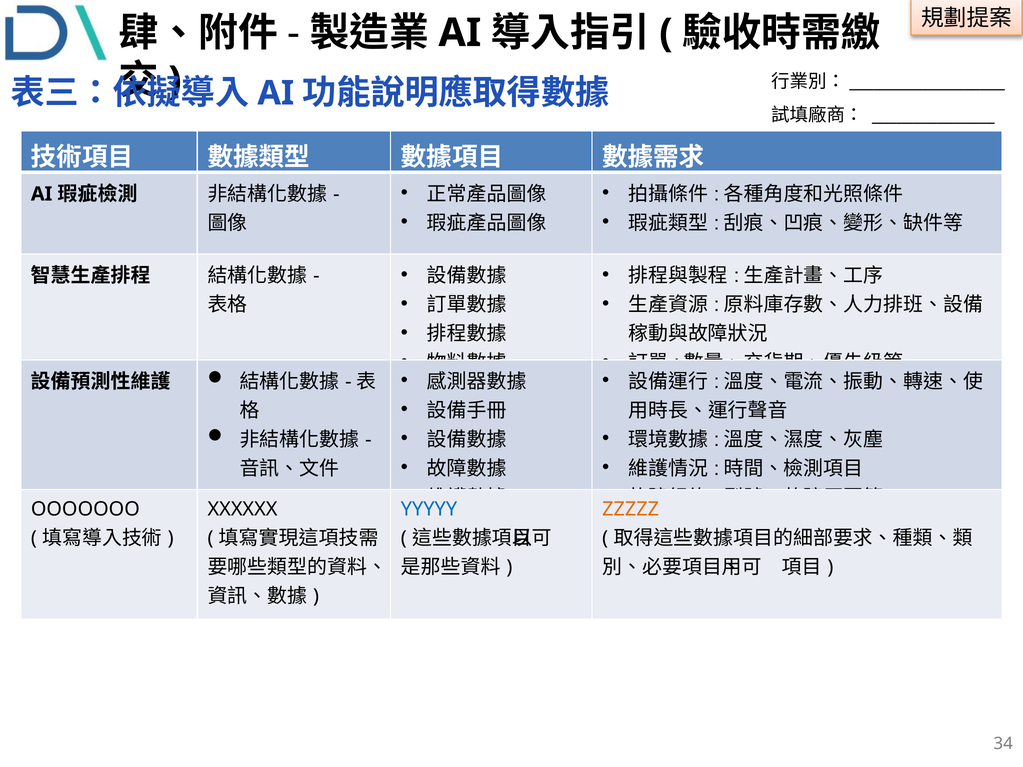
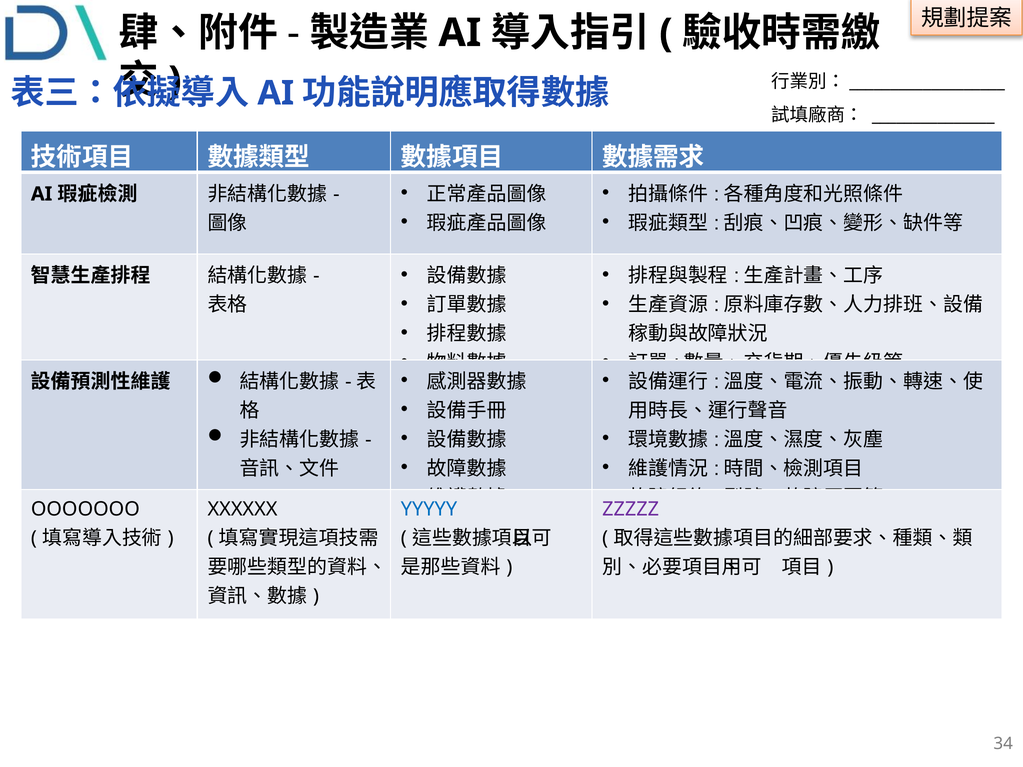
ZZZZZ colour: orange -> purple
